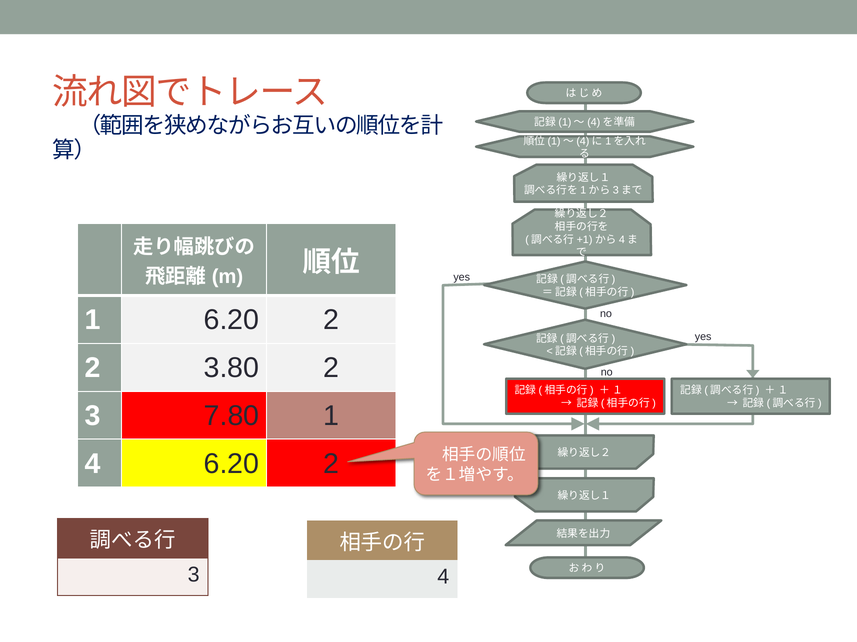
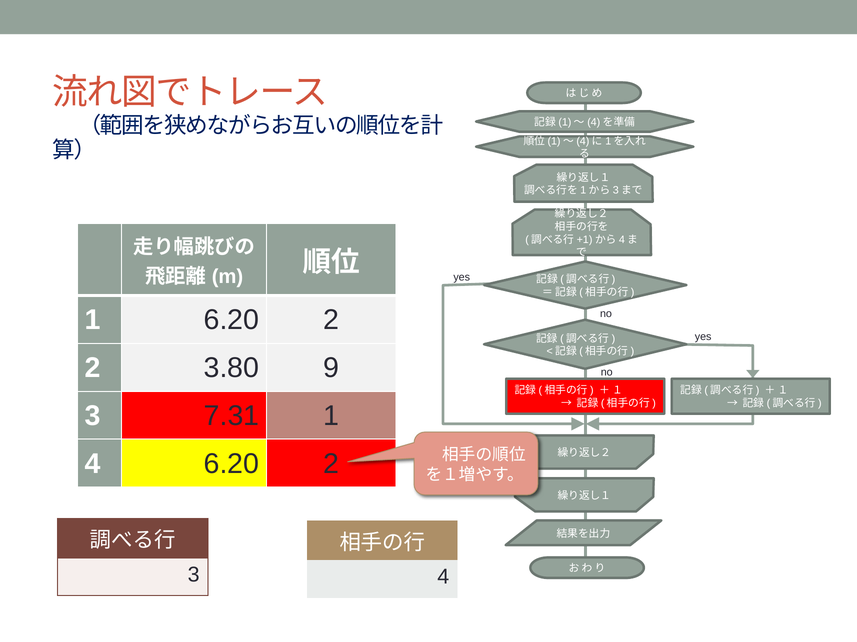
3.80 2: 2 -> 9
7.80: 7.80 -> 7.31
